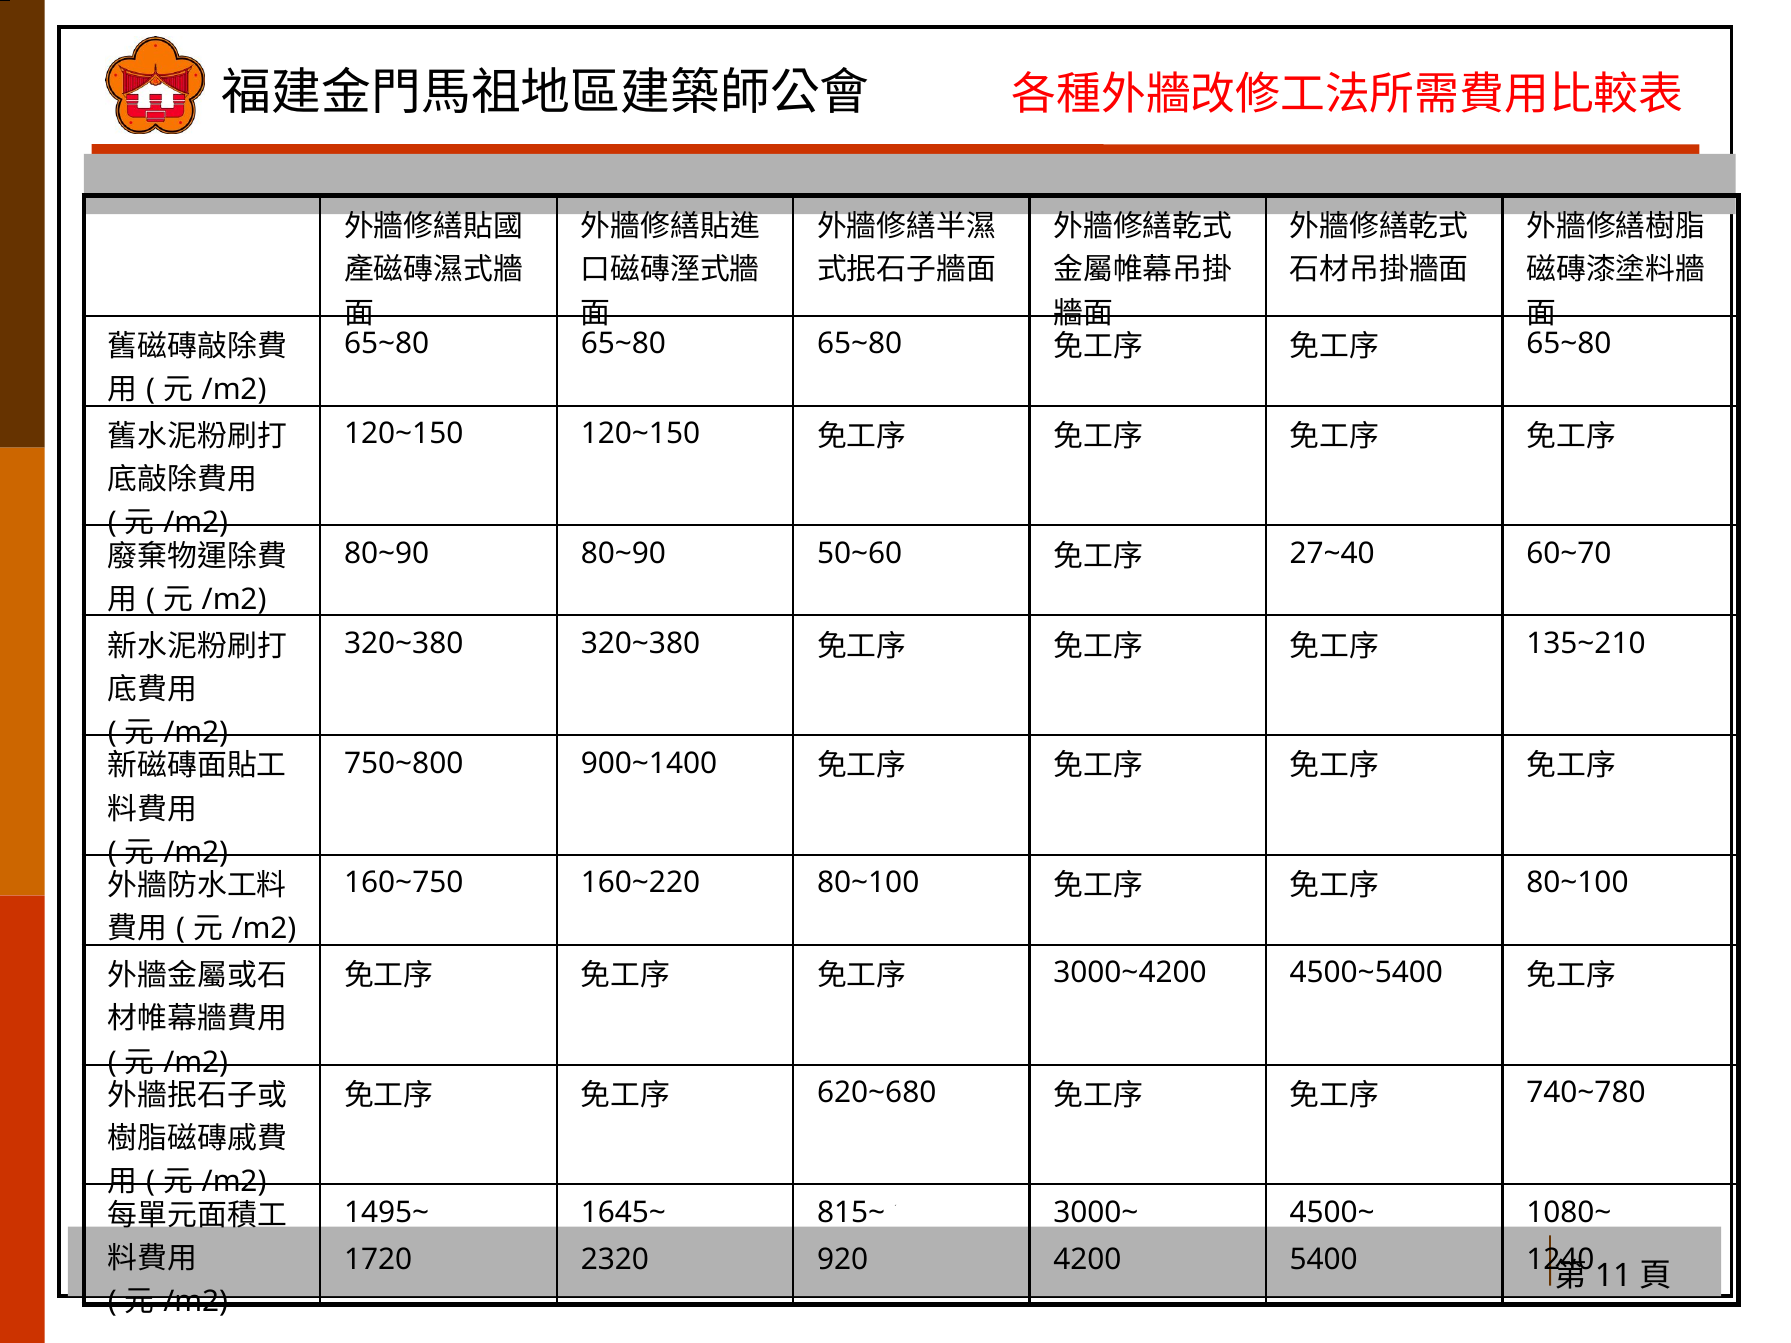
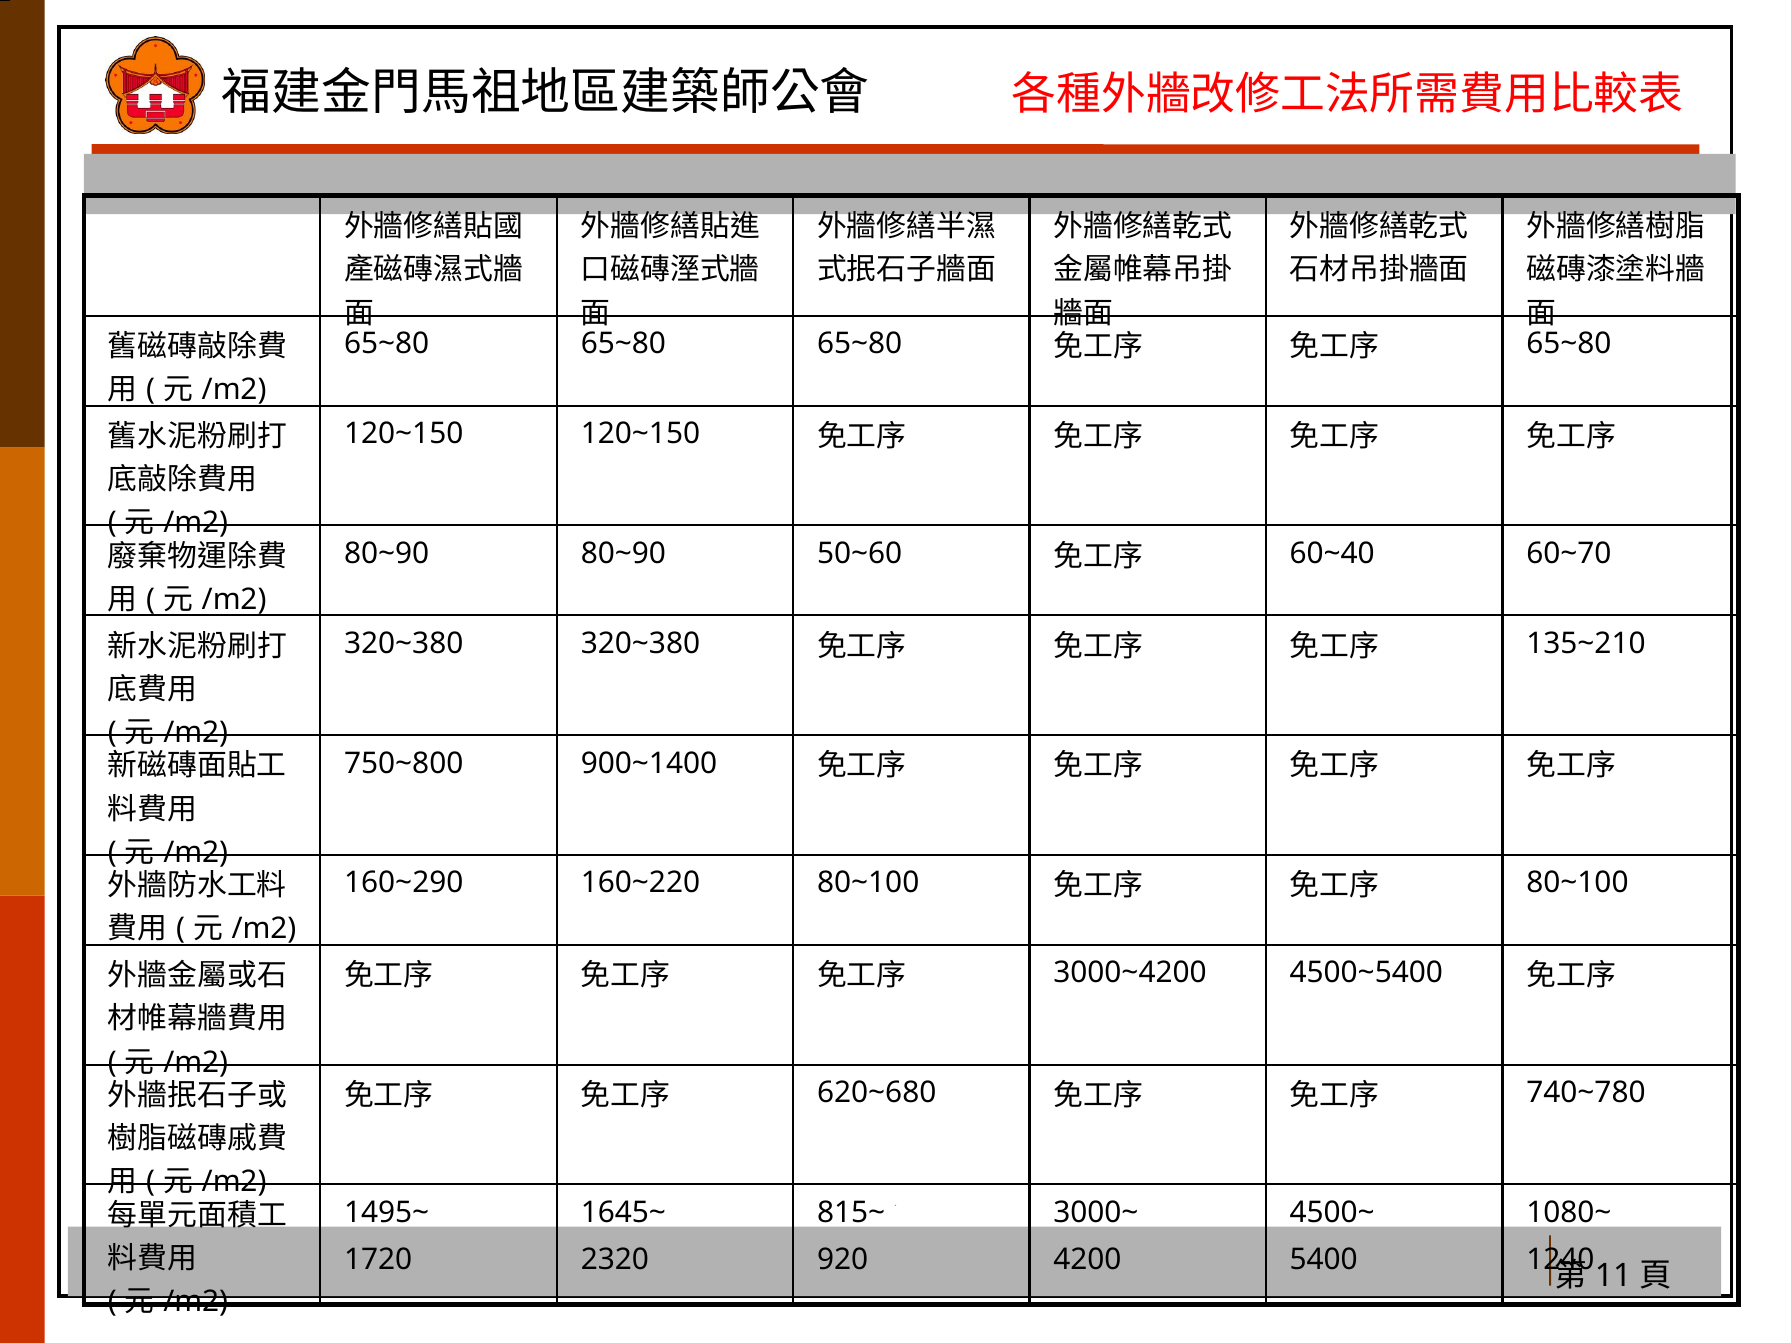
27~40: 27~40 -> 60~40
160~750: 160~750 -> 160~290
